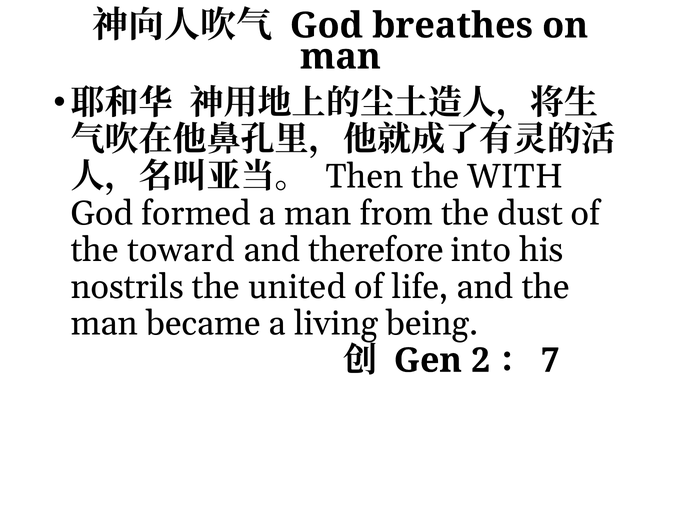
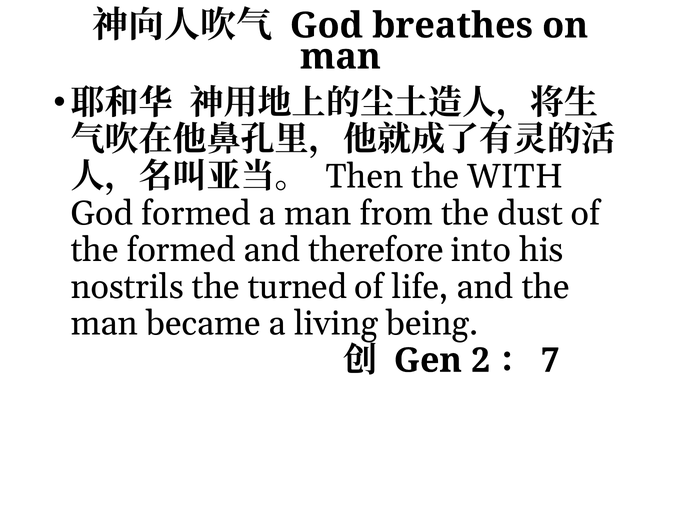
the toward: toward -> formed
united: united -> turned
